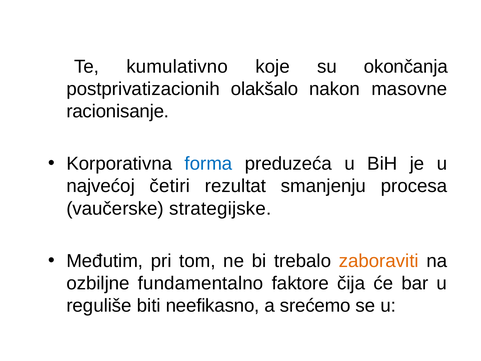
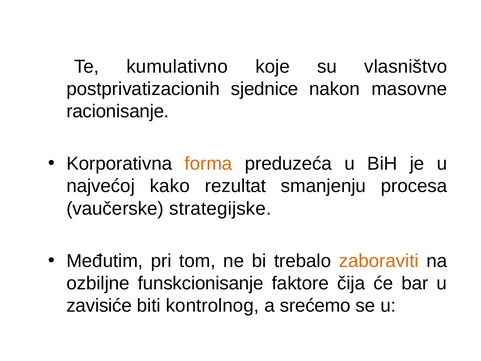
okončanja: okončanja -> vlasništvo
olakšalo: olakšalo -> sjednice
forma colour: blue -> orange
četiri: četiri -> kako
fundamentalno: fundamentalno -> funskcionisanje
reguliše: reguliše -> zavisiće
neefikasno: neefikasno -> kontrolnog
